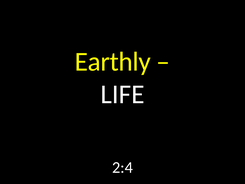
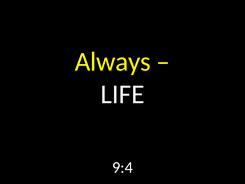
Earthly: Earthly -> Always
2:4: 2:4 -> 9:4
